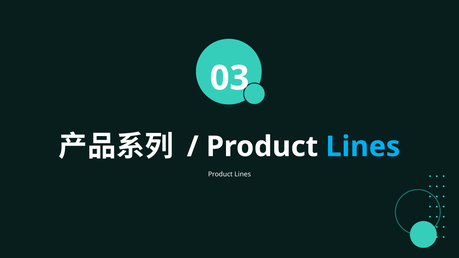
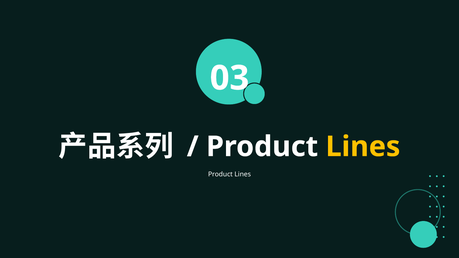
Lines at (363, 147) colour: light blue -> yellow
